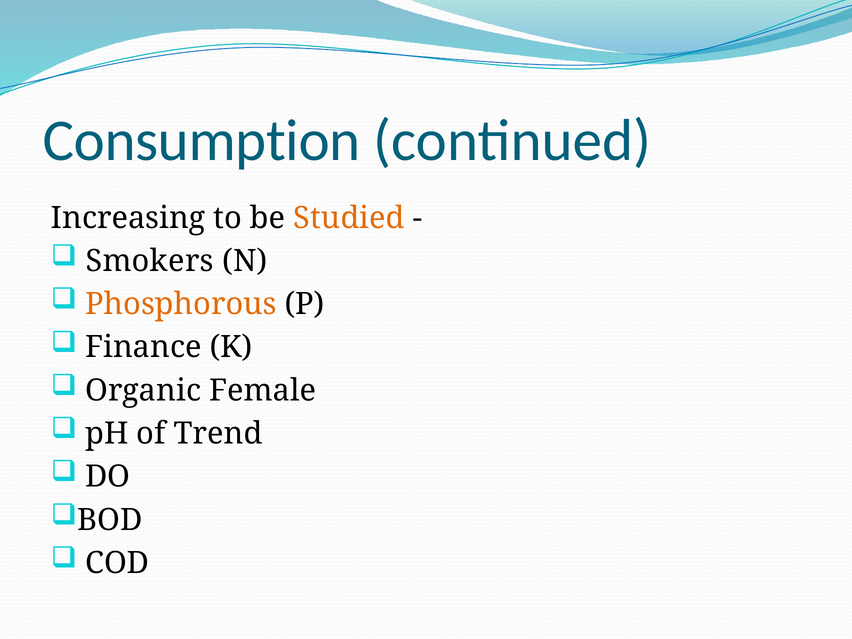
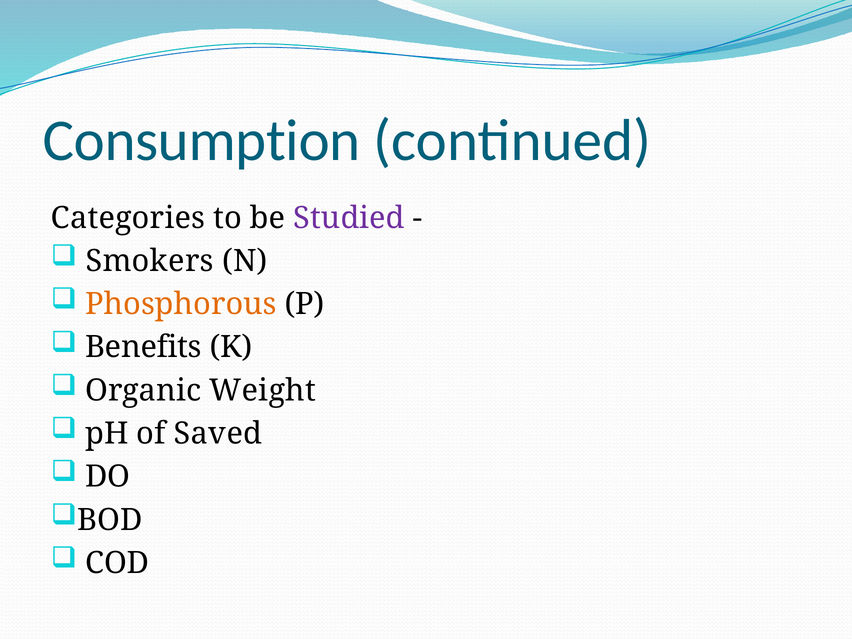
Increasing: Increasing -> Categories
Studied colour: orange -> purple
Finance: Finance -> Benefits
Female: Female -> Weight
Trend: Trend -> Saved
